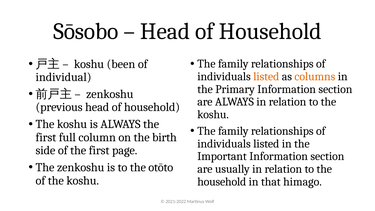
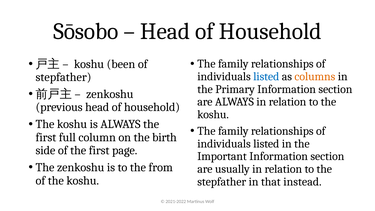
listed at (266, 76) colour: orange -> blue
individual at (64, 77): individual -> stepfather
otōto: otōto -> from
household at (222, 182): household -> stepfather
himago: himago -> instead
